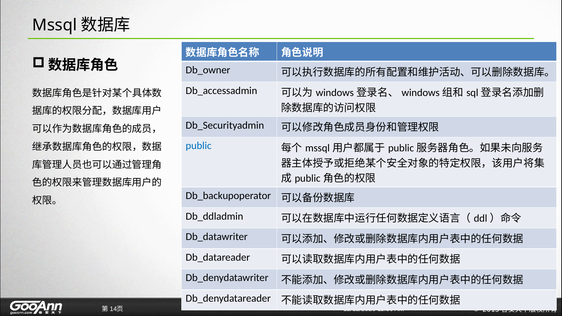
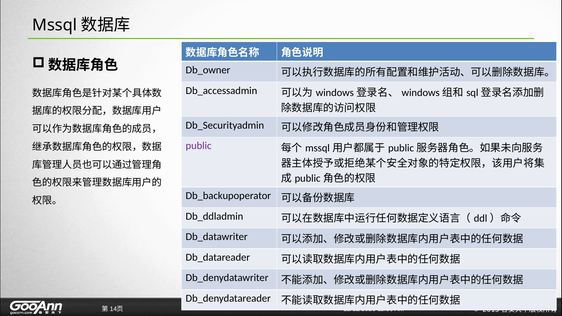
public colour: blue -> purple
